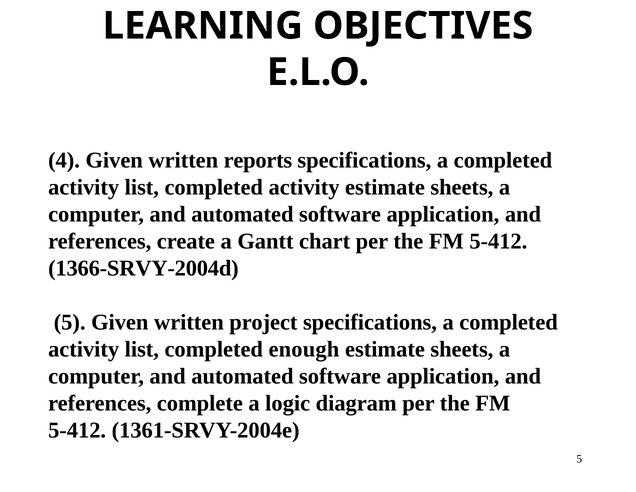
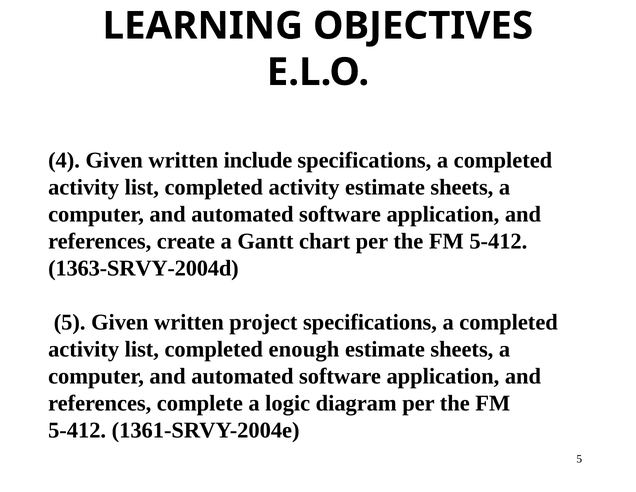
reports: reports -> include
1366-SRVY-2004d: 1366-SRVY-2004d -> 1363-SRVY-2004d
